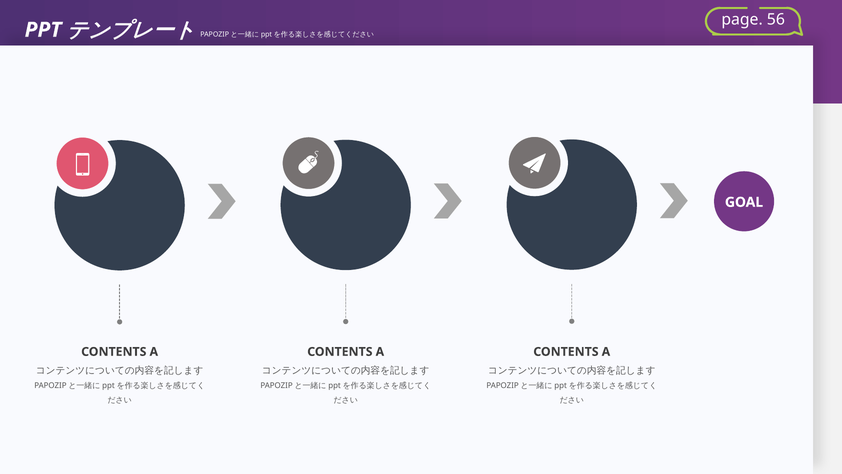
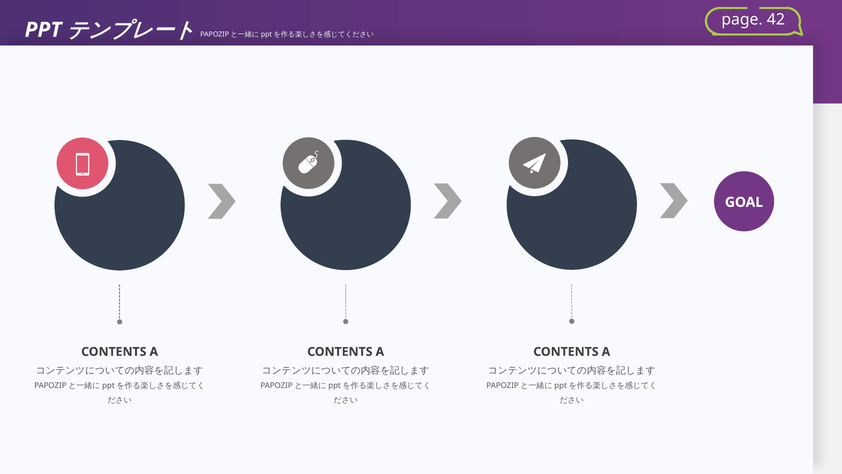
56: 56 -> 42
